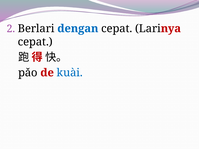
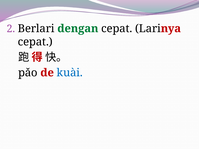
dengan colour: blue -> green
